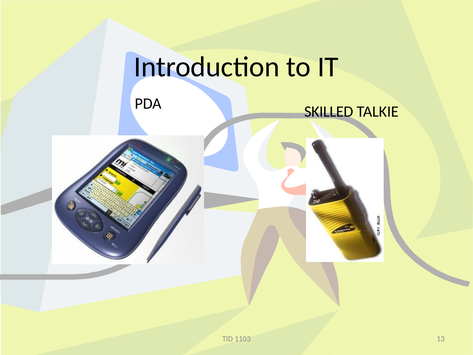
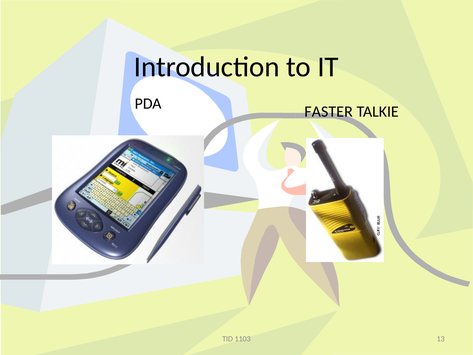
SKILLED: SKILLED -> FASTER
